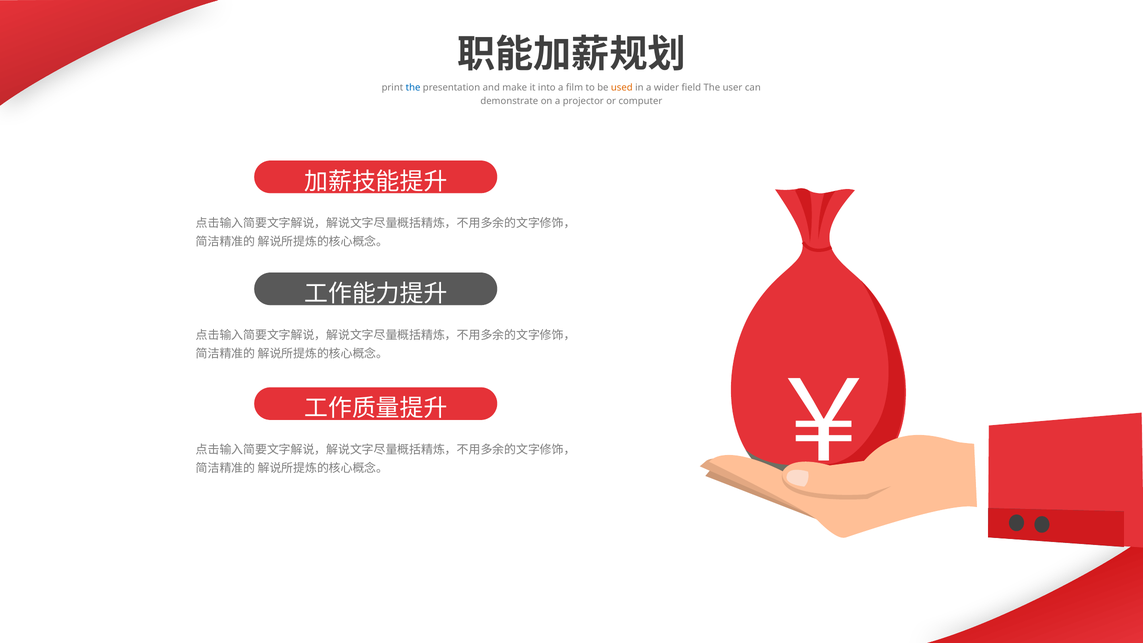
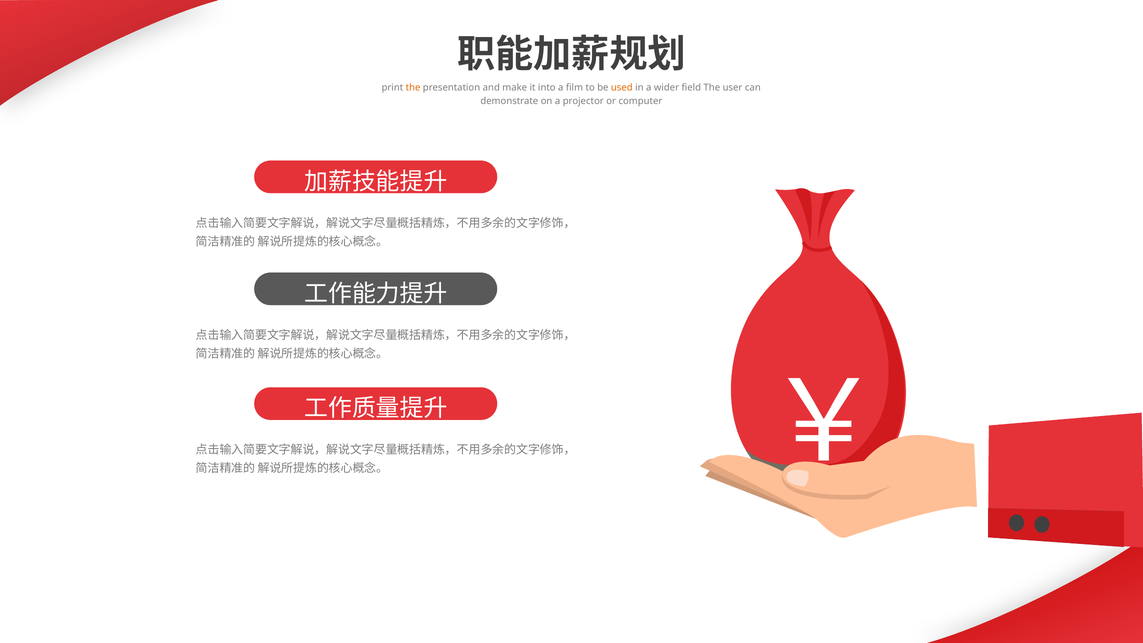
the at (413, 88) colour: blue -> orange
